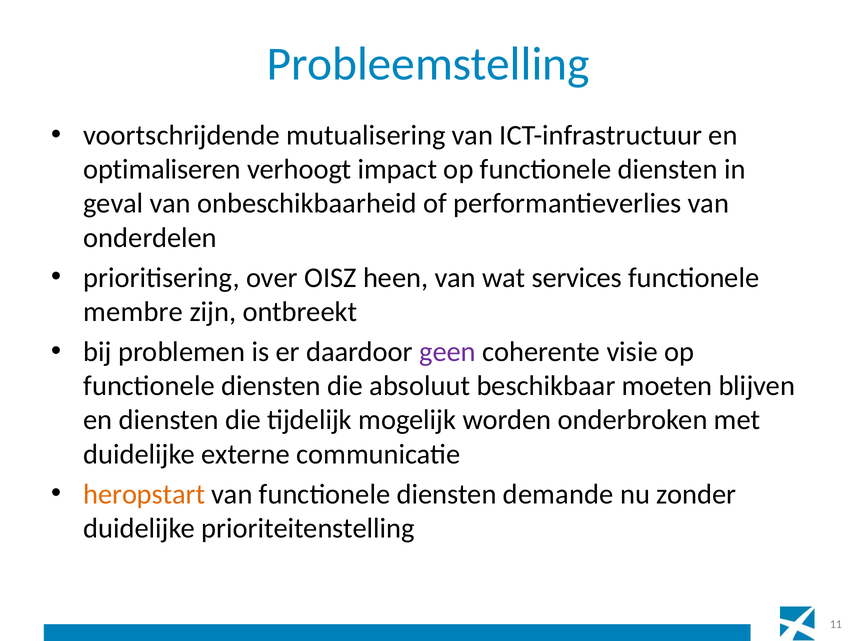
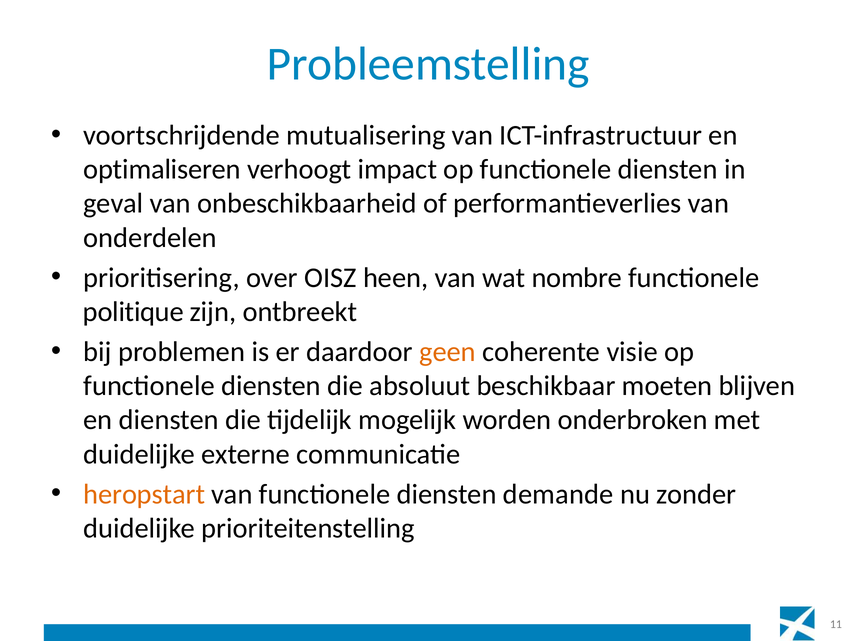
services: services -> nombre
membre: membre -> politique
geen colour: purple -> orange
